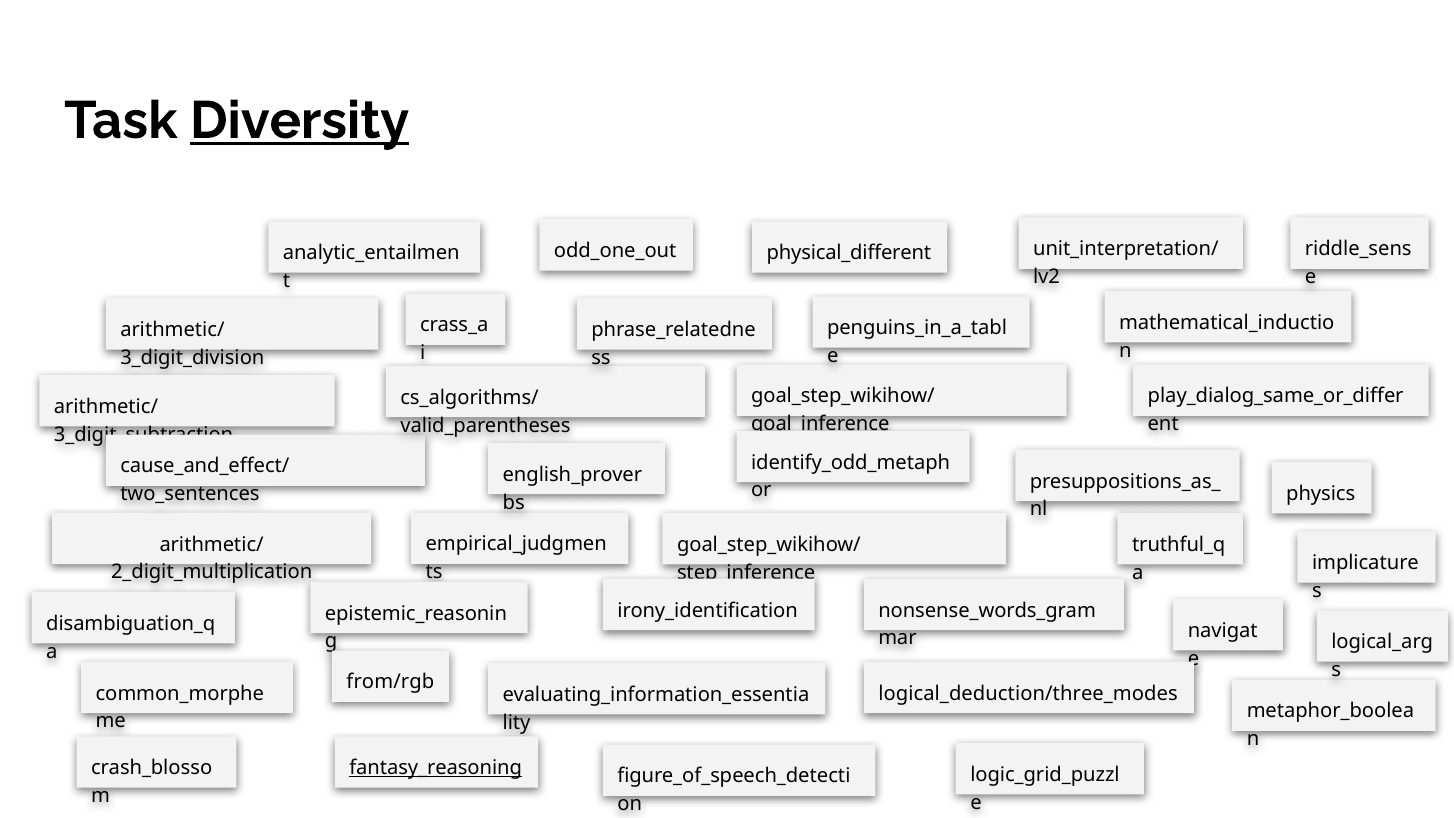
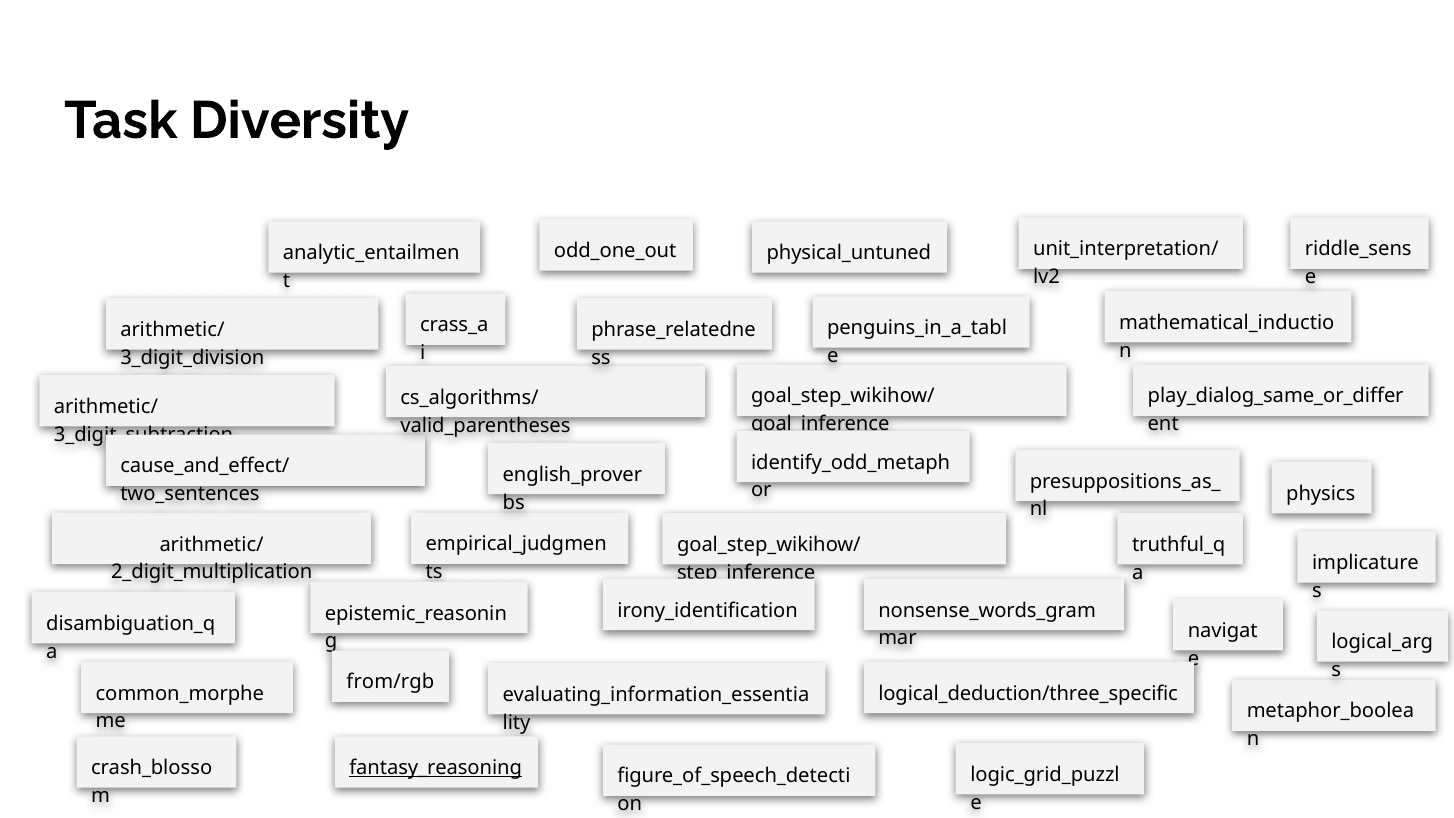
Diversity underline: present -> none
physical_different: physical_different -> physical_untuned
logical_deduction/three_modes: logical_deduction/three_modes -> logical_deduction/three_specific
